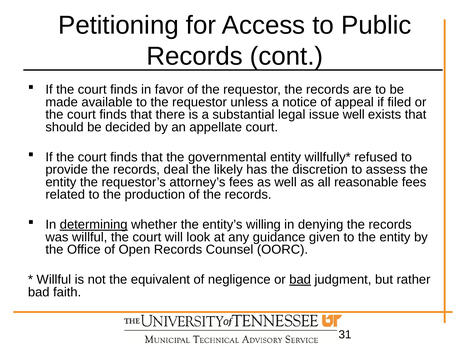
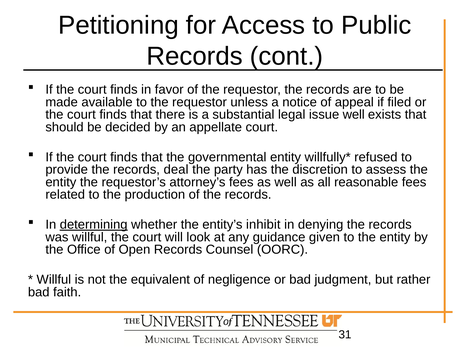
likely: likely -> party
willing: willing -> inhibit
bad at (300, 279) underline: present -> none
